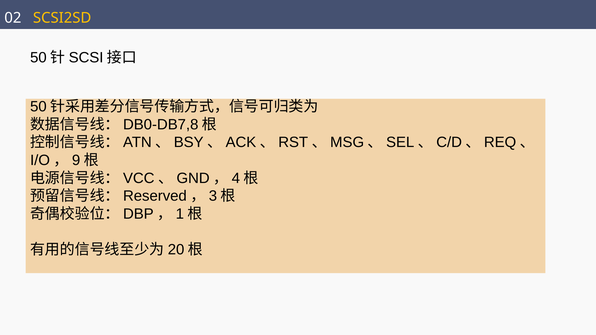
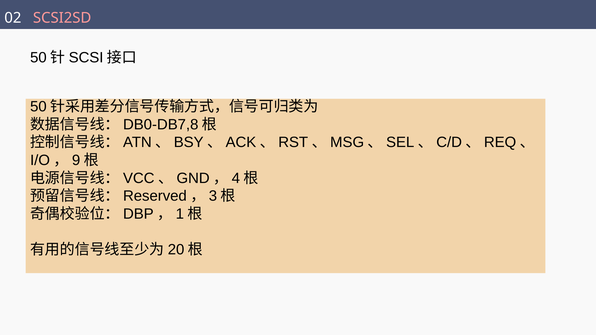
SCSI2SD colour: yellow -> pink
